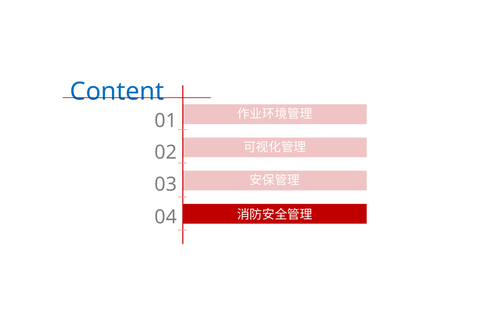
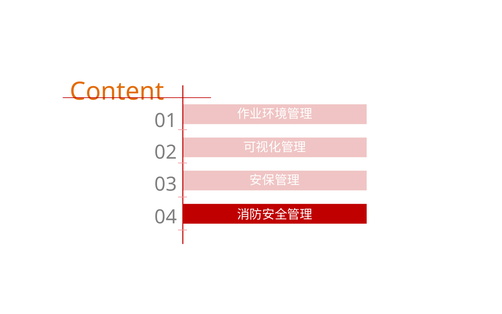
Content colour: blue -> orange
